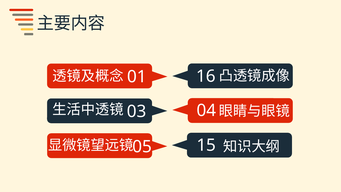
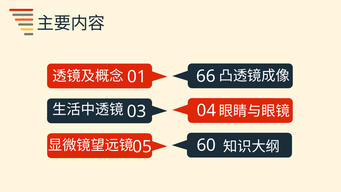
16: 16 -> 66
15: 15 -> 60
